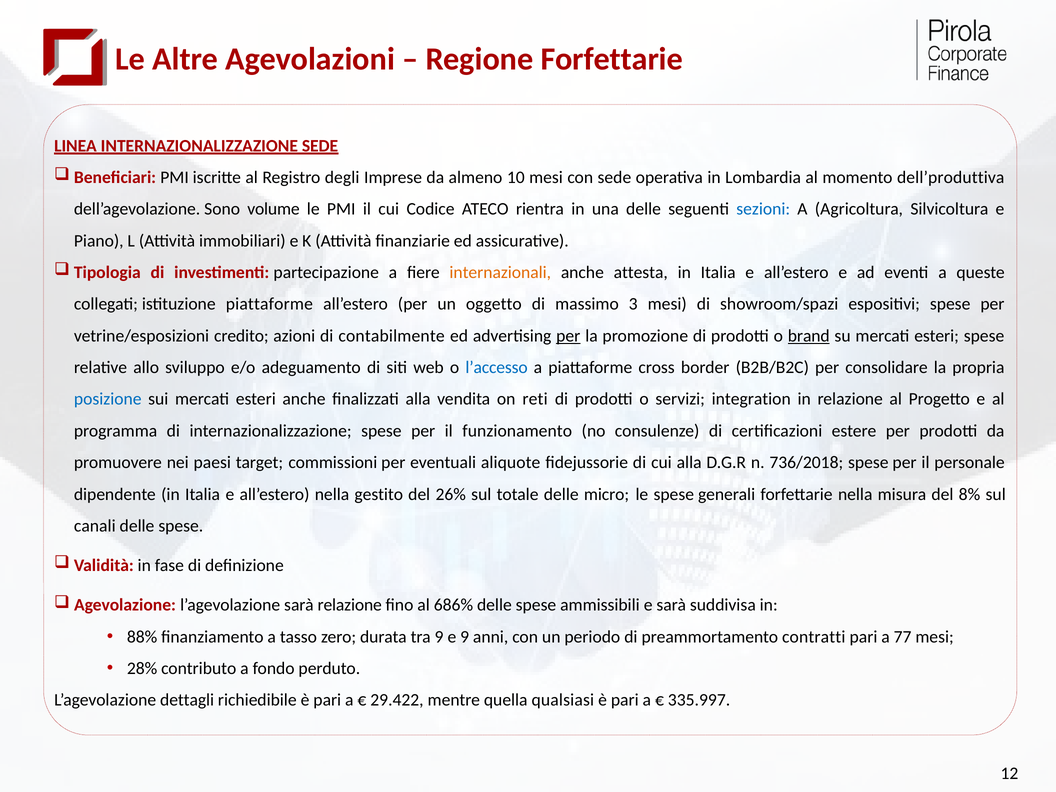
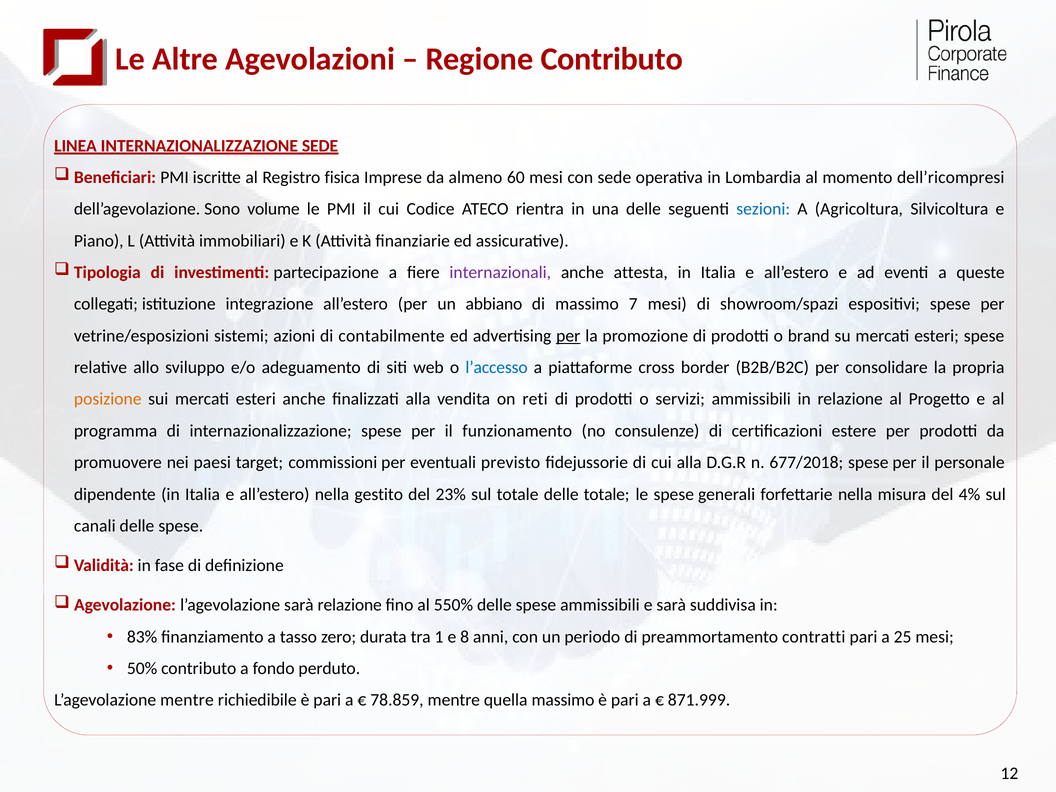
Regione Forfettarie: Forfettarie -> Contributo
degli: degli -> fisica
10: 10 -> 60
dell’produttiva: dell’produttiva -> dell’ricompresi
internazionali colour: orange -> purple
istituzione piattaforme: piattaforme -> integrazione
oggetto: oggetto -> abbiano
3: 3 -> 7
credito: credito -> sistemi
brand underline: present -> none
posizione colour: blue -> orange
servizi integration: integration -> ammissibili
aliquote: aliquote -> previsto
736/2018: 736/2018 -> 677/2018
26%: 26% -> 23%
delle micro: micro -> totale
8%: 8% -> 4%
686%: 686% -> 550%
88%: 88% -> 83%
tra 9: 9 -> 1
e 9: 9 -> 8
77: 77 -> 25
28%: 28% -> 50%
L’agevolazione dettagli: dettagli -> mentre
29.422: 29.422 -> 78.859
quella qualsiasi: qualsiasi -> massimo
335.997: 335.997 -> 871.999
